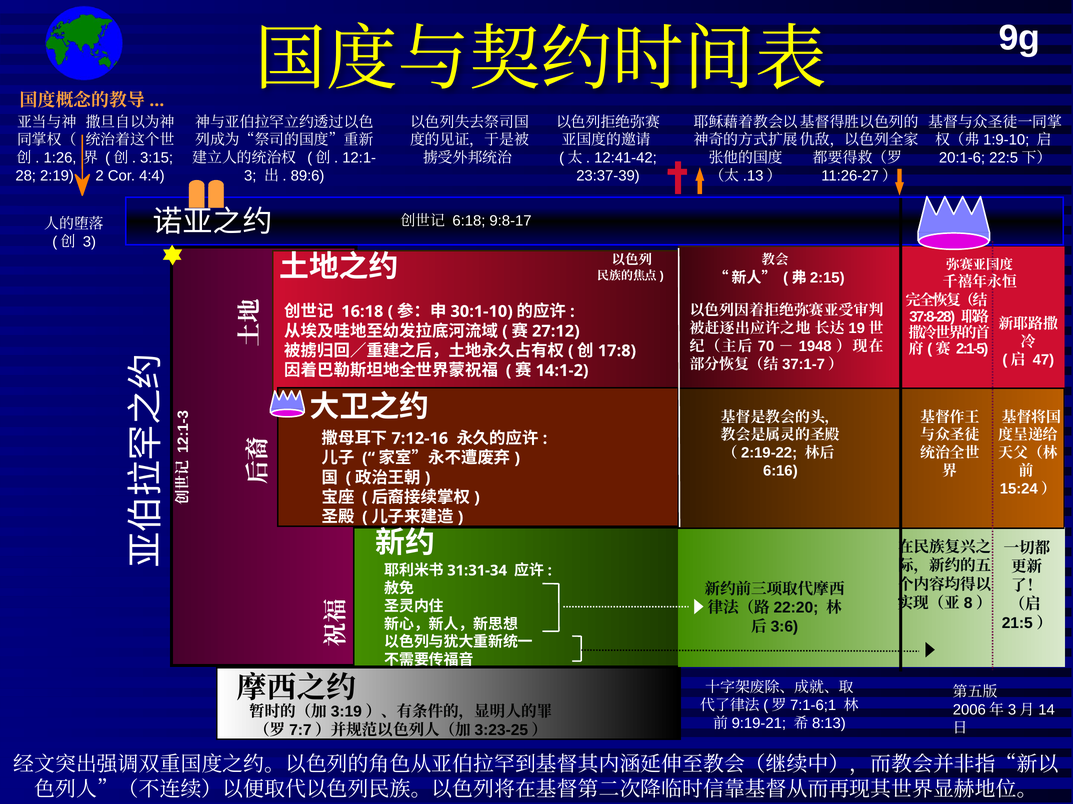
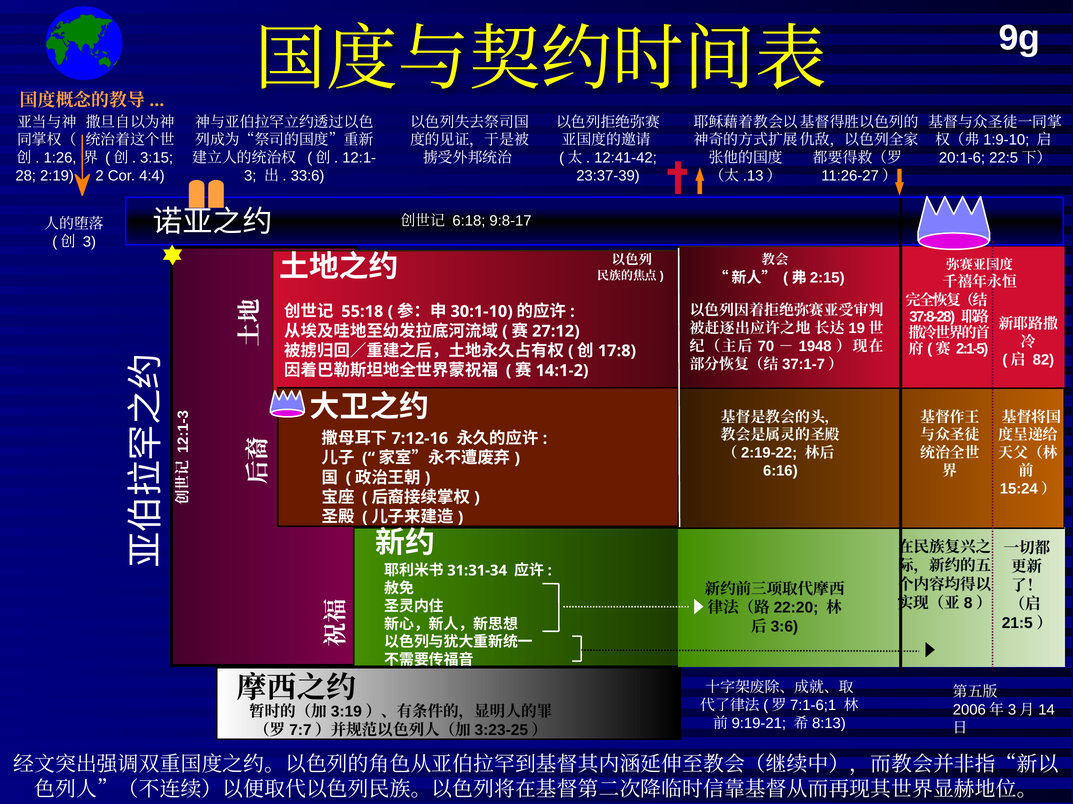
89:6: 89:6 -> 33:6
16:18: 16:18 -> 55:18
47: 47 -> 82
